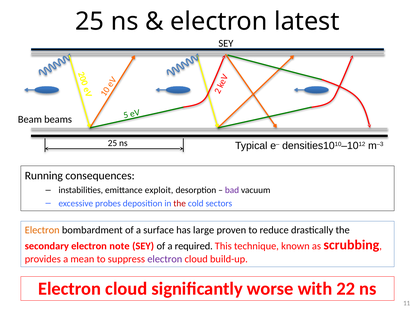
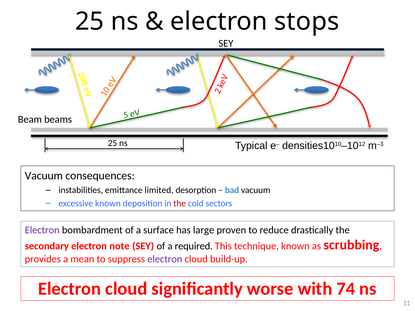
latest: latest -> stops
Running at (44, 176): Running -> Vacuum
exploit: exploit -> limited
bad colour: purple -> blue
excessive probes: probes -> known
Electron at (42, 230) colour: orange -> purple
22: 22 -> 74
